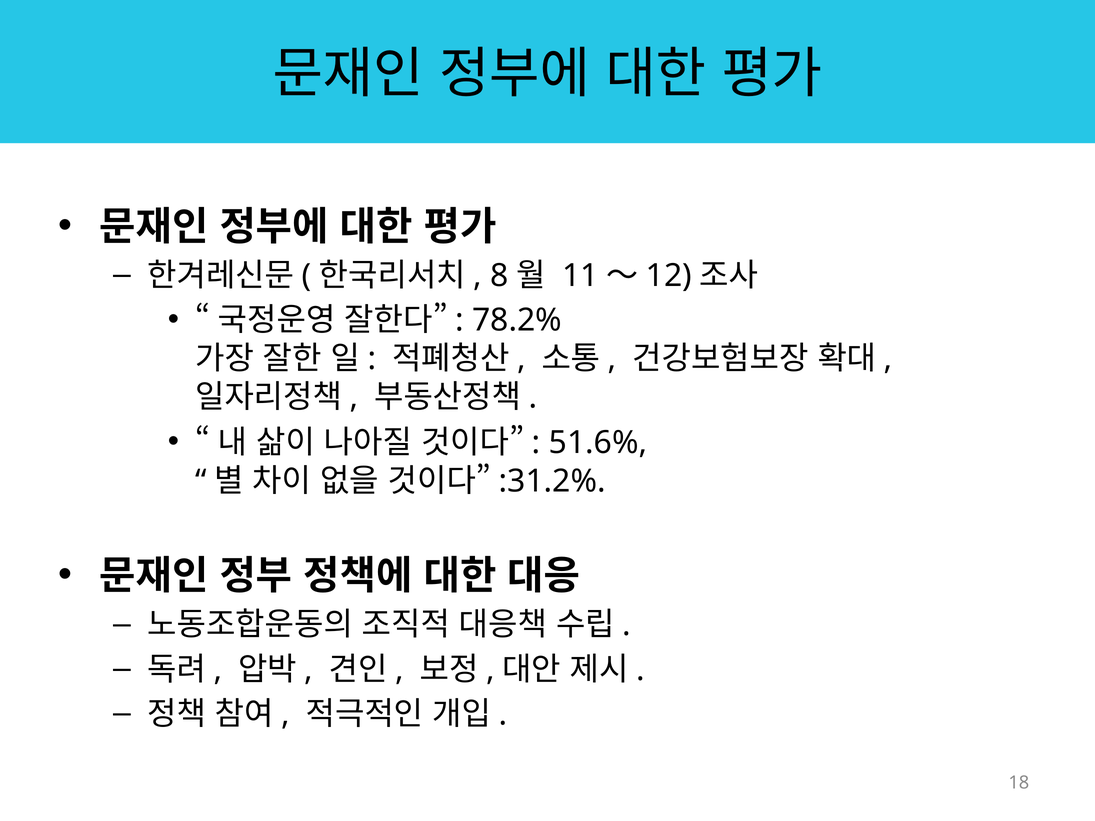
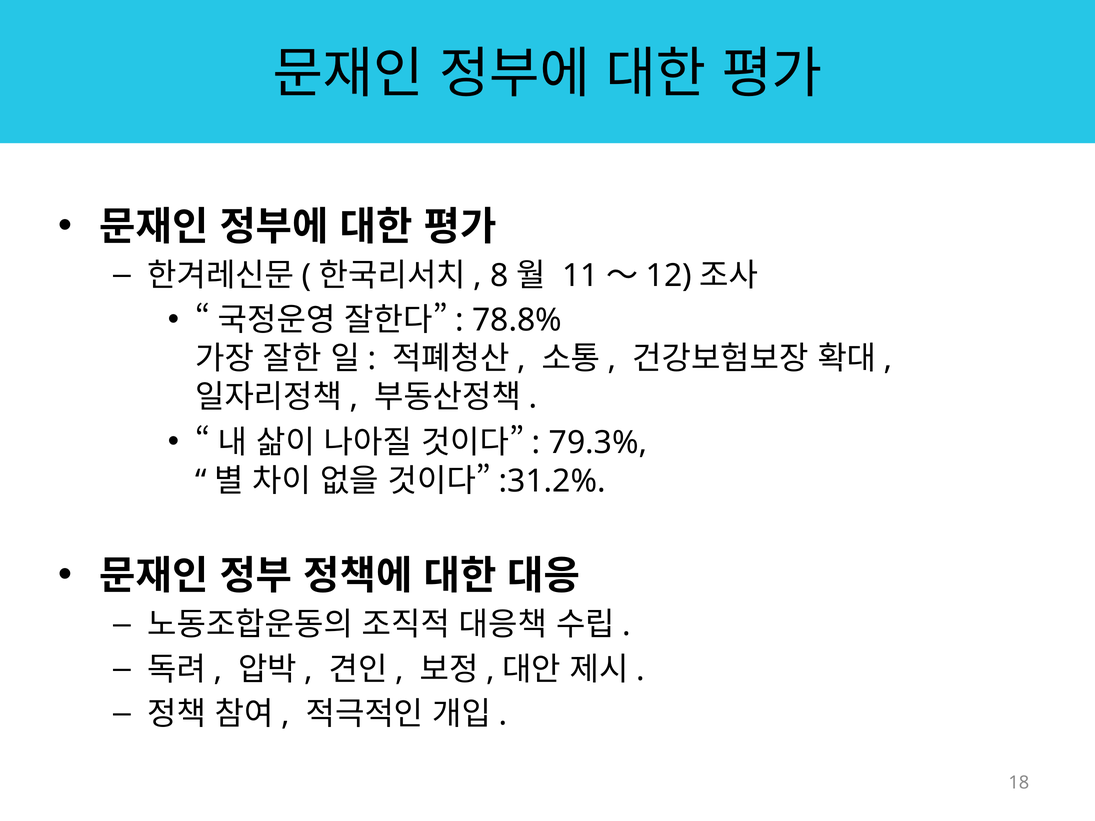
78.2%: 78.2% -> 78.8%
51.6%: 51.6% -> 79.3%
